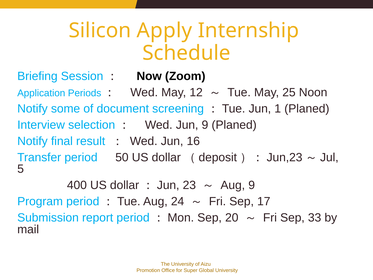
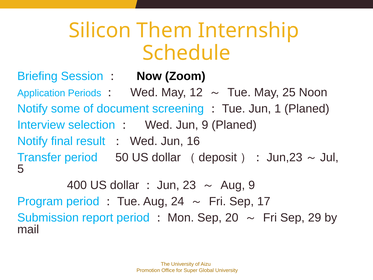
Apply: Apply -> Them
33: 33 -> 29
